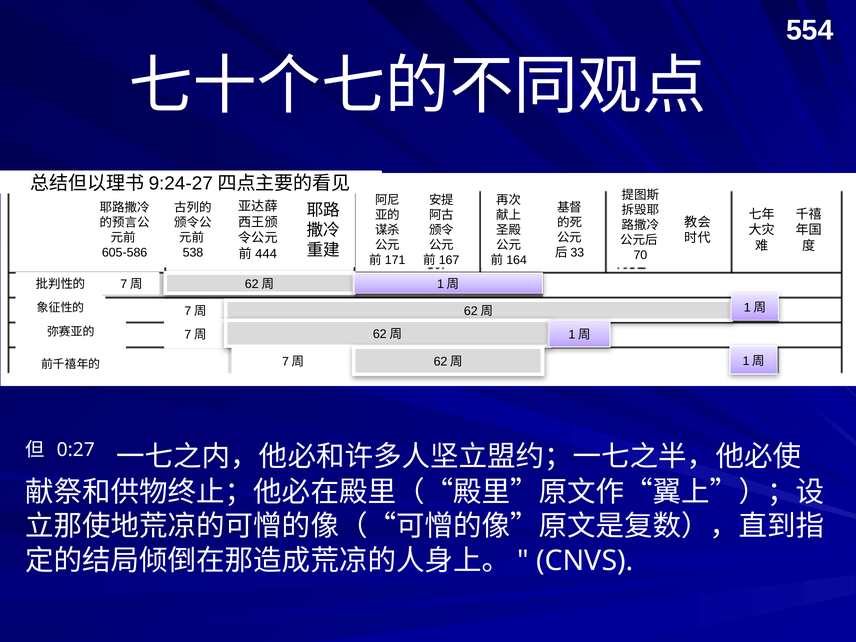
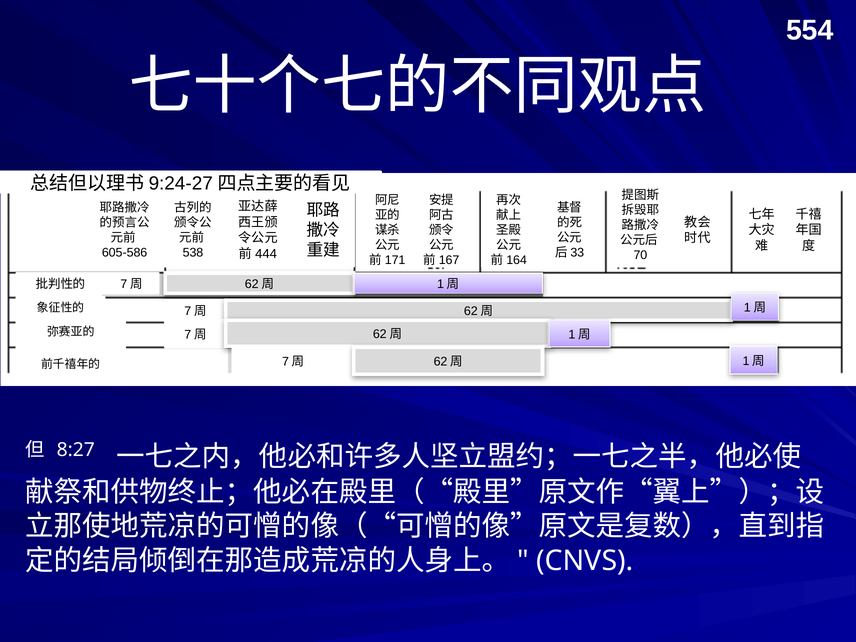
0:27: 0:27 -> 8:27
